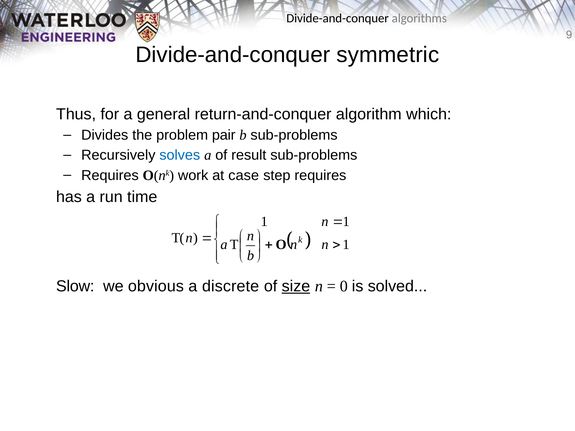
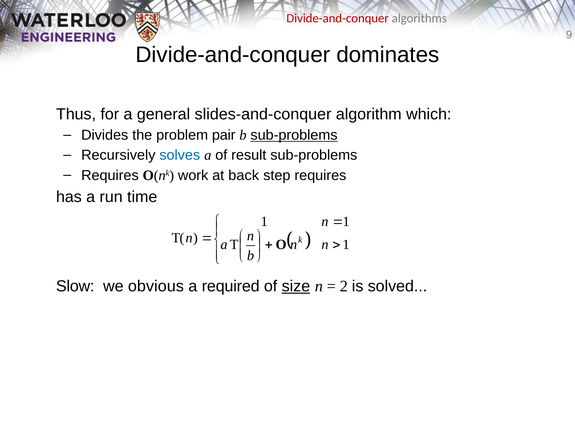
Divide-and-conquer at (338, 18) colour: black -> red
symmetric: symmetric -> dominates
return-and-conquer: return-and-conquer -> slides-and-conquer
sub-problems at (294, 135) underline: none -> present
case: case -> back
discrete: discrete -> required
0: 0 -> 2
